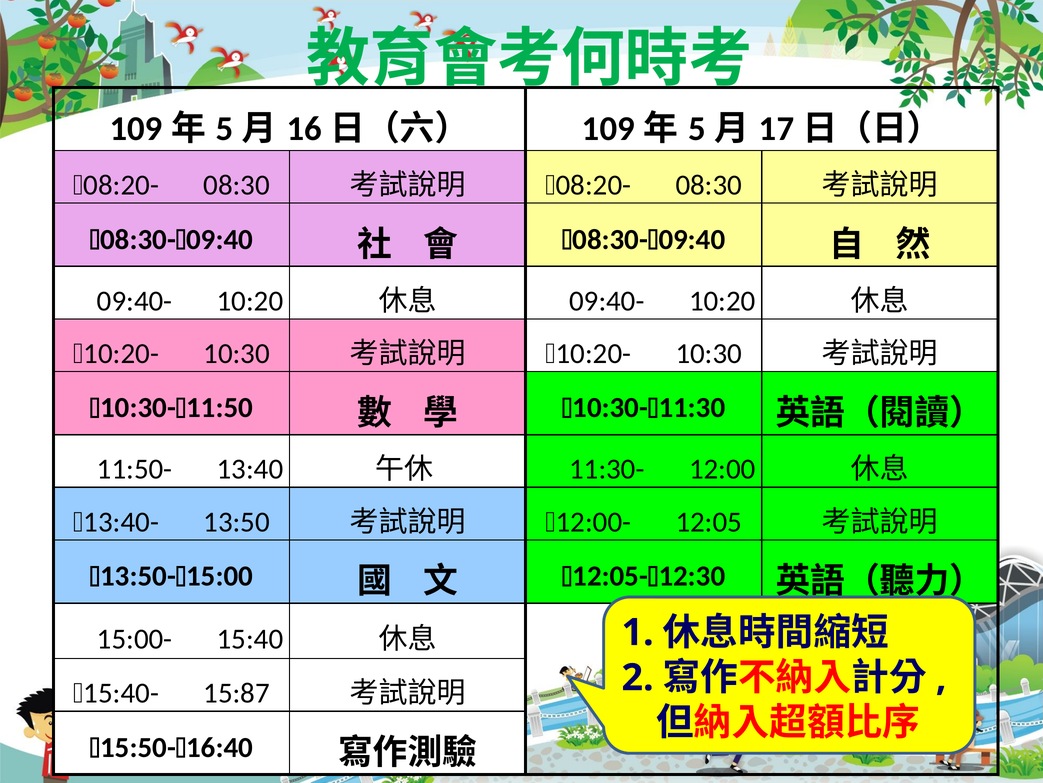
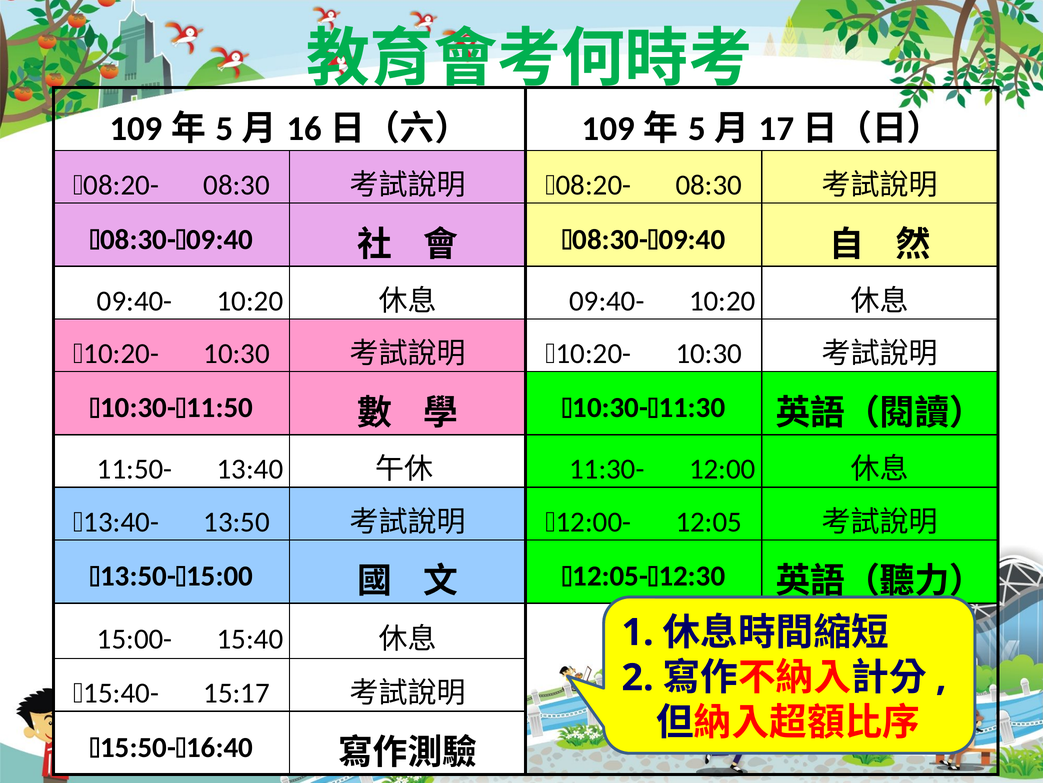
15:87: 15:87 -> 15:17
